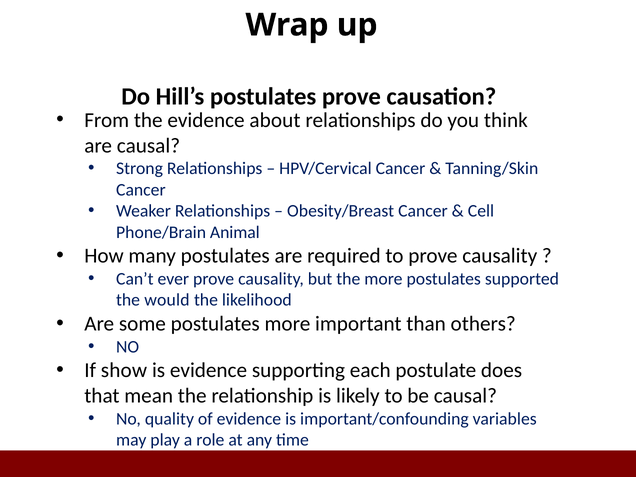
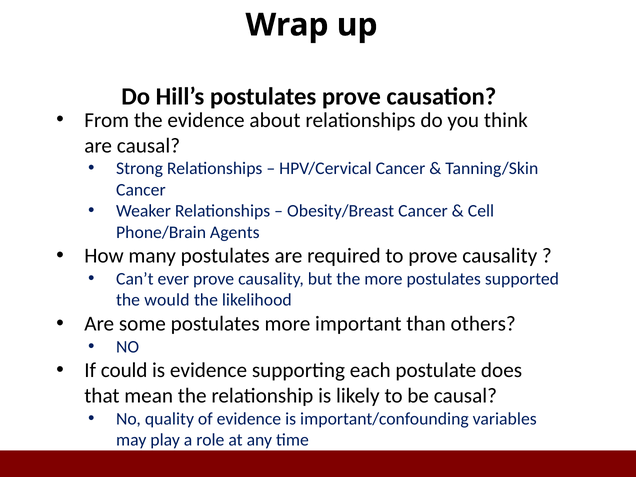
Animal: Animal -> Agents
show: show -> could
